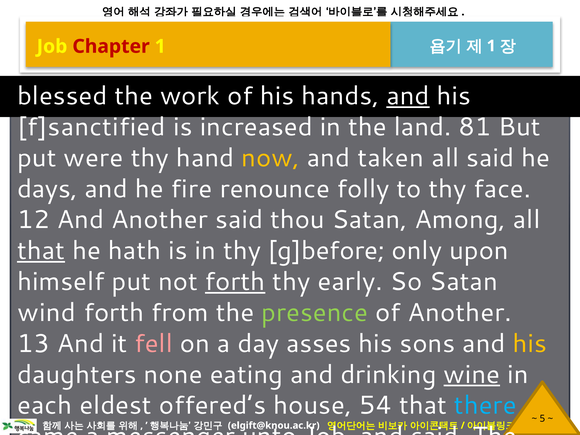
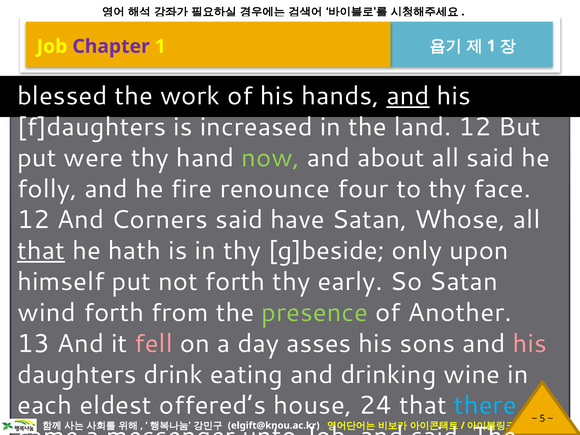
Chapter colour: red -> purple
f]sanctified: f]sanctified -> f]daughters
land 81: 81 -> 12
now colour: yellow -> light green
taken: taken -> about
days: days -> folly
folly: folly -> four
And Another: Another -> Corners
thou: thou -> have
Among: Among -> Whose
g]before: g]before -> g]beside
forth at (235, 282) underline: present -> none
his at (530, 344) colour: yellow -> pink
none: none -> drink
wine underline: present -> none
54: 54 -> 24
